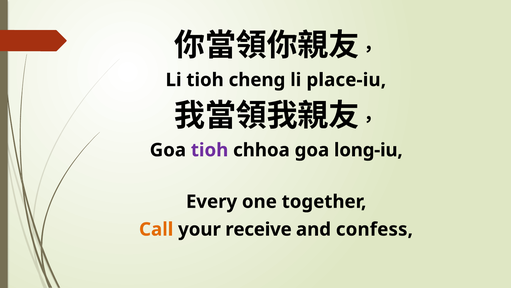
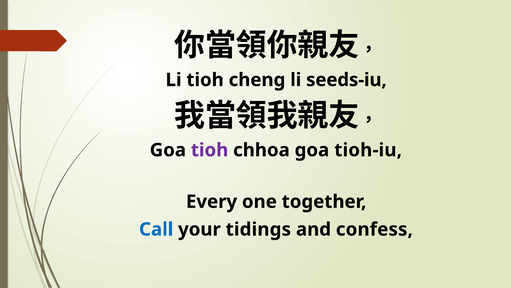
place-iu: place-iu -> seeds-iu
long-iu: long-iu -> tioh-iu
Call colour: orange -> blue
receive: receive -> tidings
